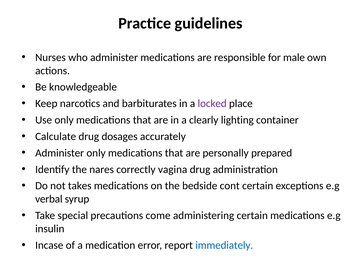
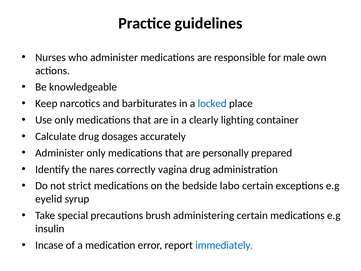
locked colour: purple -> blue
takes: takes -> strict
cont: cont -> labo
verbal: verbal -> eyelid
come: come -> brush
